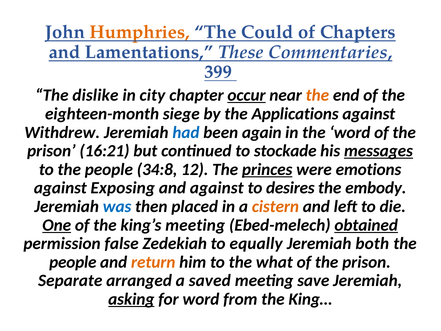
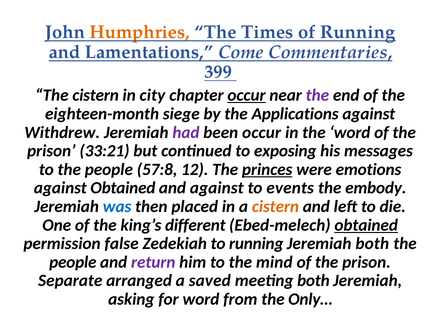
Could: Could -> Times
of Chapters: Chapters -> Running
These: These -> Come
The dislike: dislike -> cistern
the at (317, 95) colour: orange -> purple
had colour: blue -> purple
been again: again -> occur
16:21: 16:21 -> 33:21
stockade: stockade -> exposing
messages underline: present -> none
34:8: 34:8 -> 57:8
against Exposing: Exposing -> Obtained
desires: desires -> events
One underline: present -> none
king’s meeting: meeting -> different
to equally: equally -> running
return colour: orange -> purple
what: what -> mind
meeting save: save -> both
asking underline: present -> none
King…: King… -> Only…
